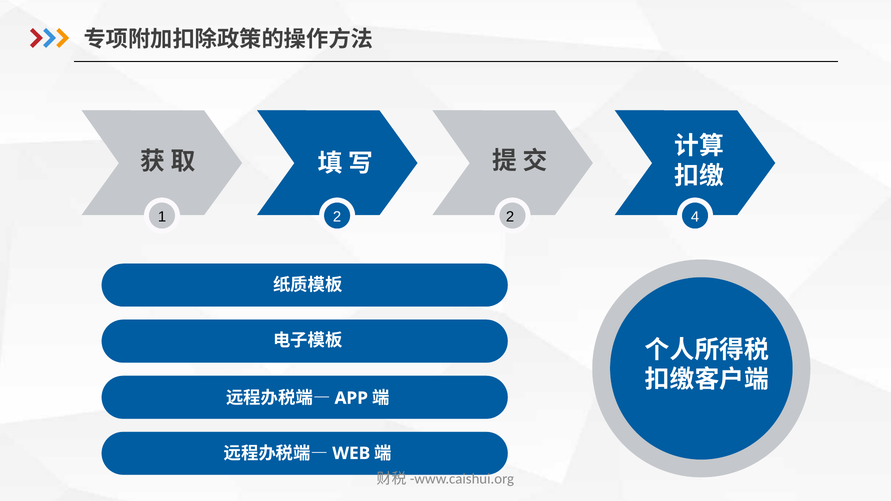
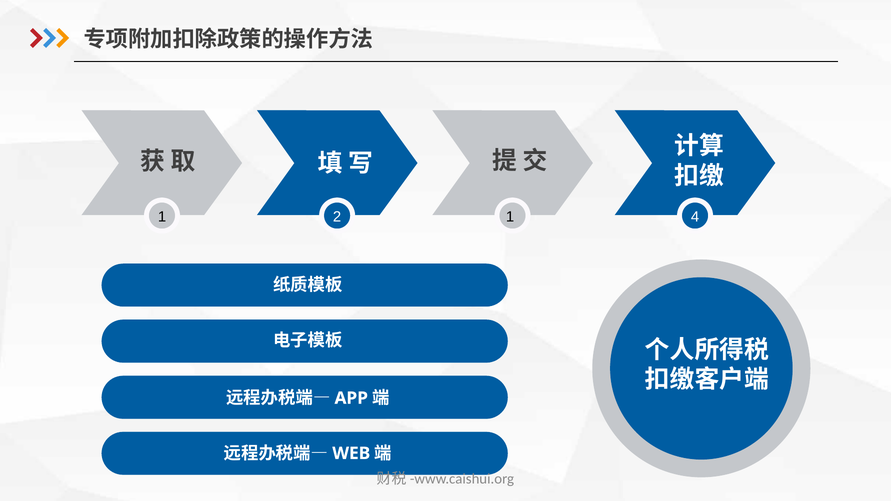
2 2: 2 -> 1
